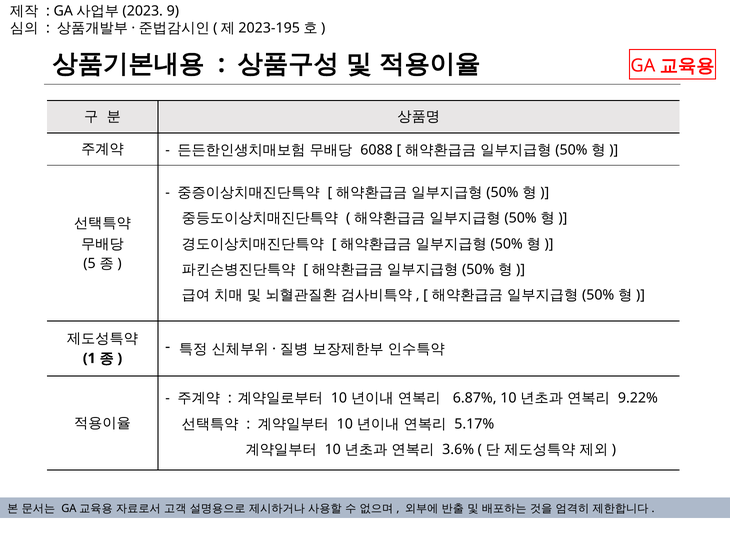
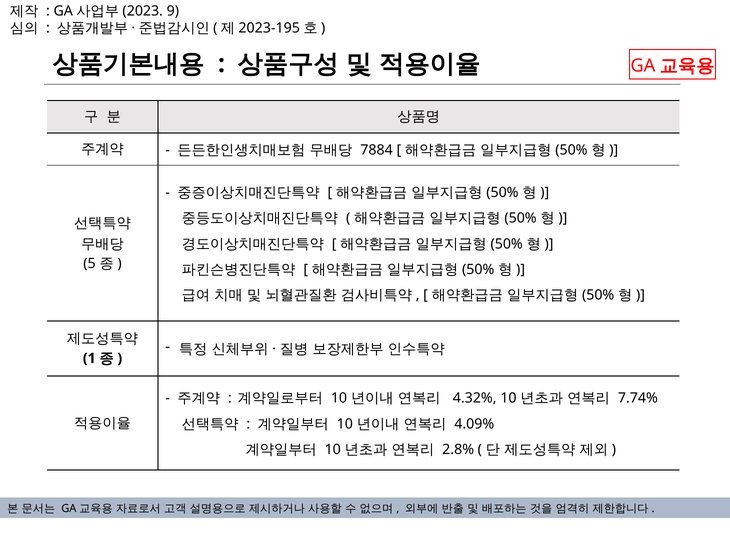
6088: 6088 -> 7884
6.87%: 6.87% -> 4.32%
9.22%: 9.22% -> 7.74%
5.17%: 5.17% -> 4.09%
3.6%: 3.6% -> 2.8%
